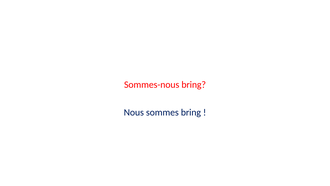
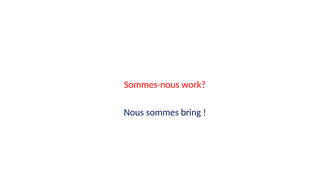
Sommes-nous bring: bring -> work
